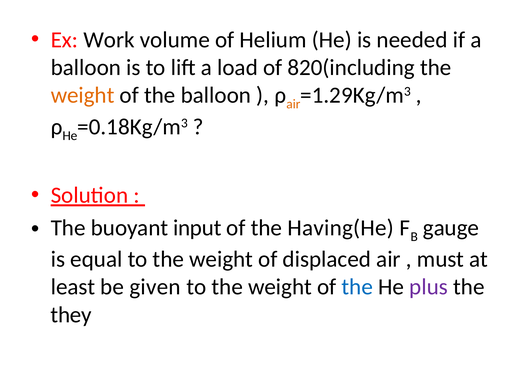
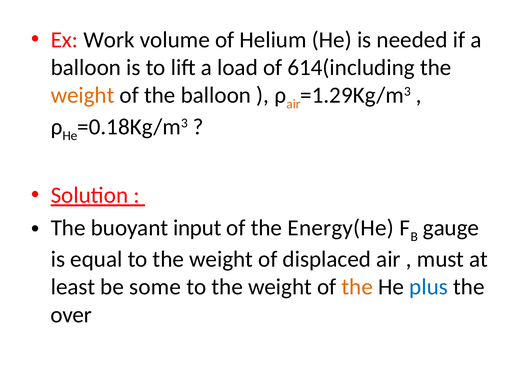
820(including: 820(including -> 614(including
Having(He: Having(He -> Energy(He
given: given -> some
the at (357, 287) colour: blue -> orange
plus colour: purple -> blue
they: they -> over
